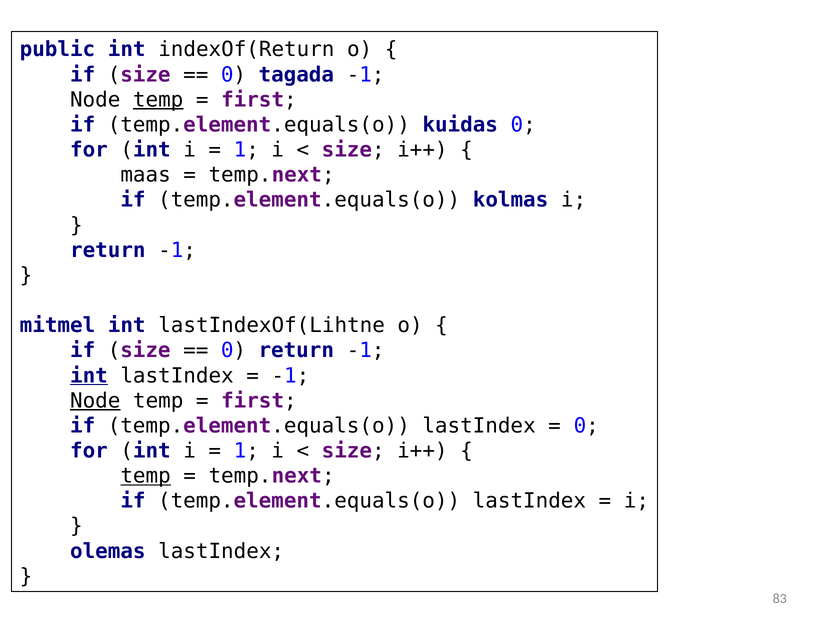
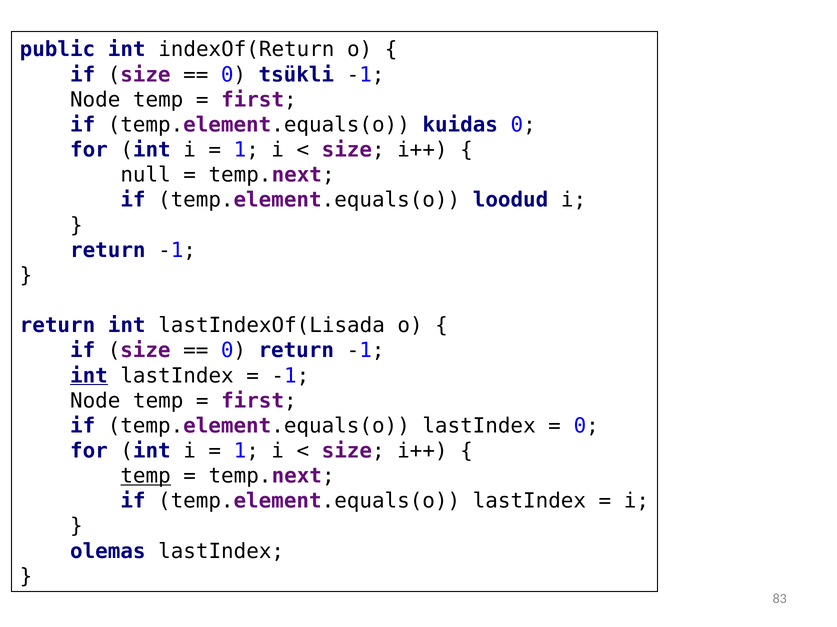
tagada: tagada -> tsükli
temp at (158, 100) underline: present -> none
maas: maas -> null
kolmas: kolmas -> loodud
mitmel at (57, 326): mitmel -> return
lastIndexOf(Lihtne: lastIndexOf(Lihtne -> lastIndexOf(Lisada
Node at (95, 401) underline: present -> none
